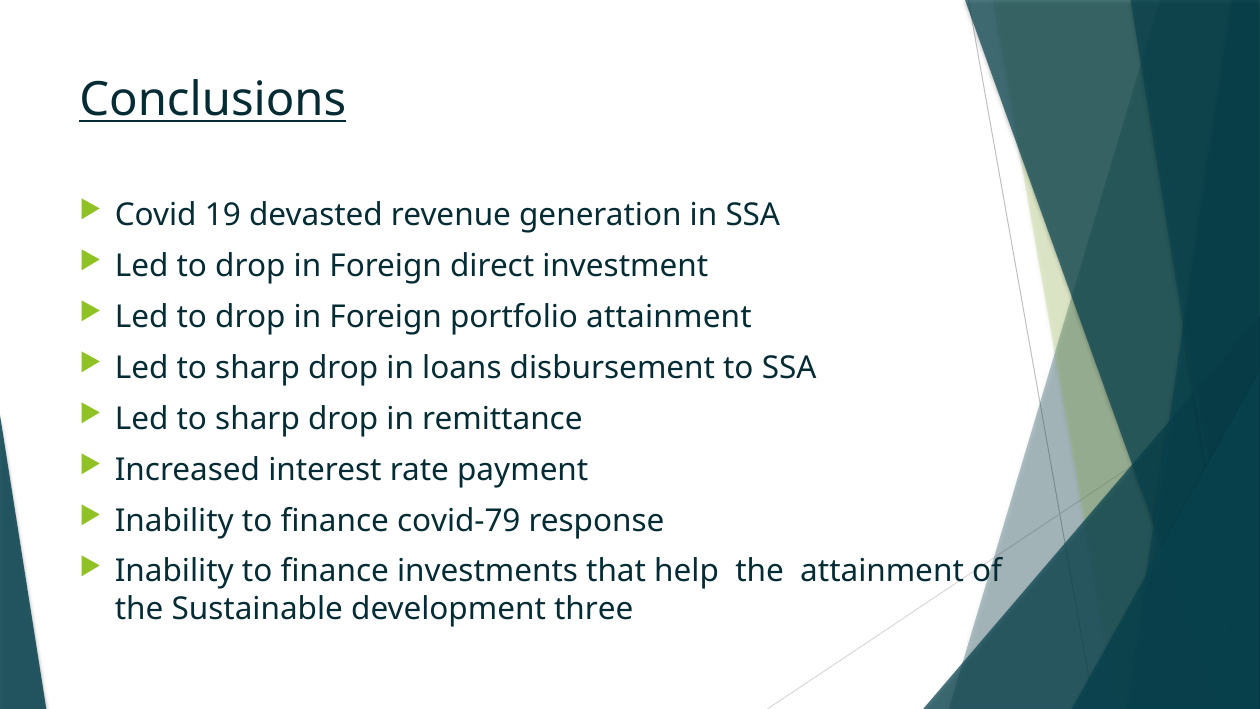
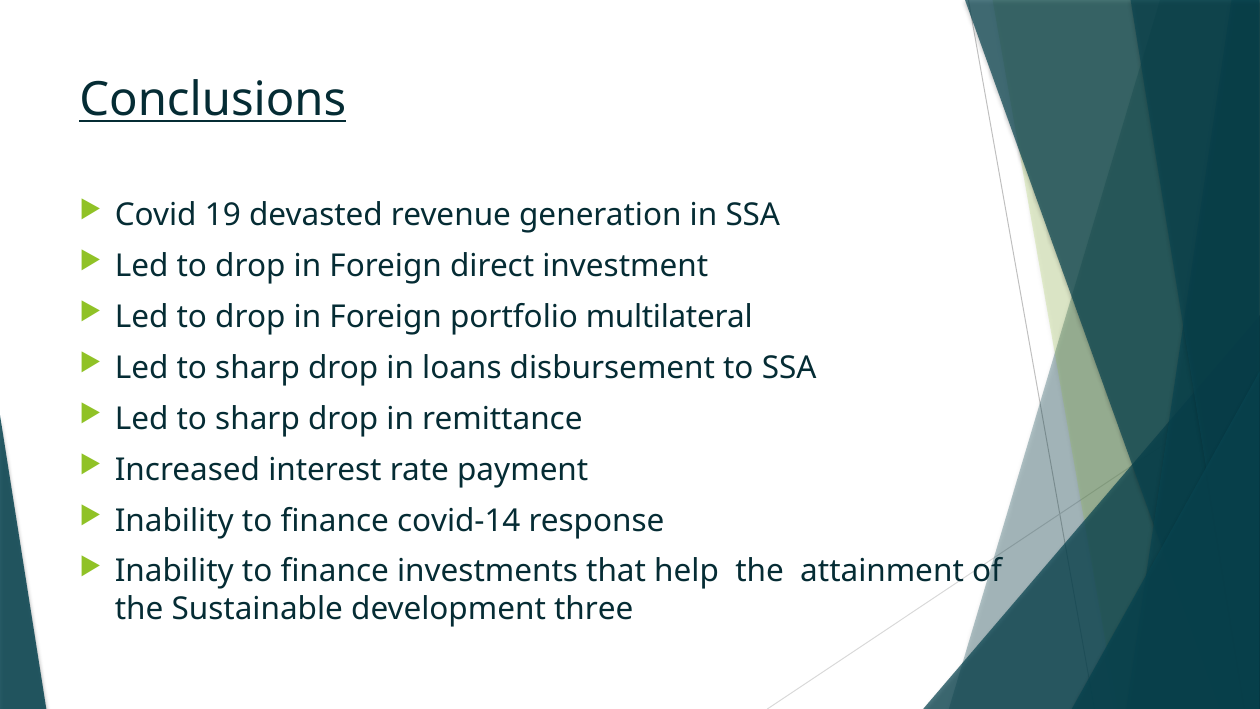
portfolio attainment: attainment -> multilateral
covid-79: covid-79 -> covid-14
